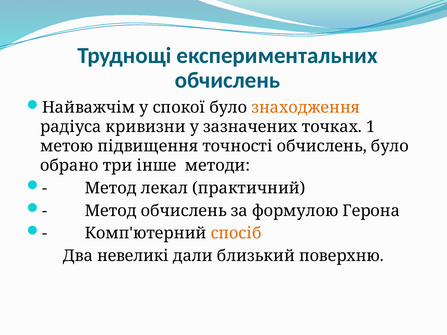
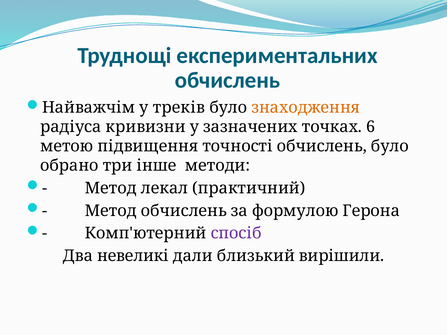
спокої: спокої -> треків
1: 1 -> 6
спосіб colour: orange -> purple
поверхню: поверхню -> вирішили
